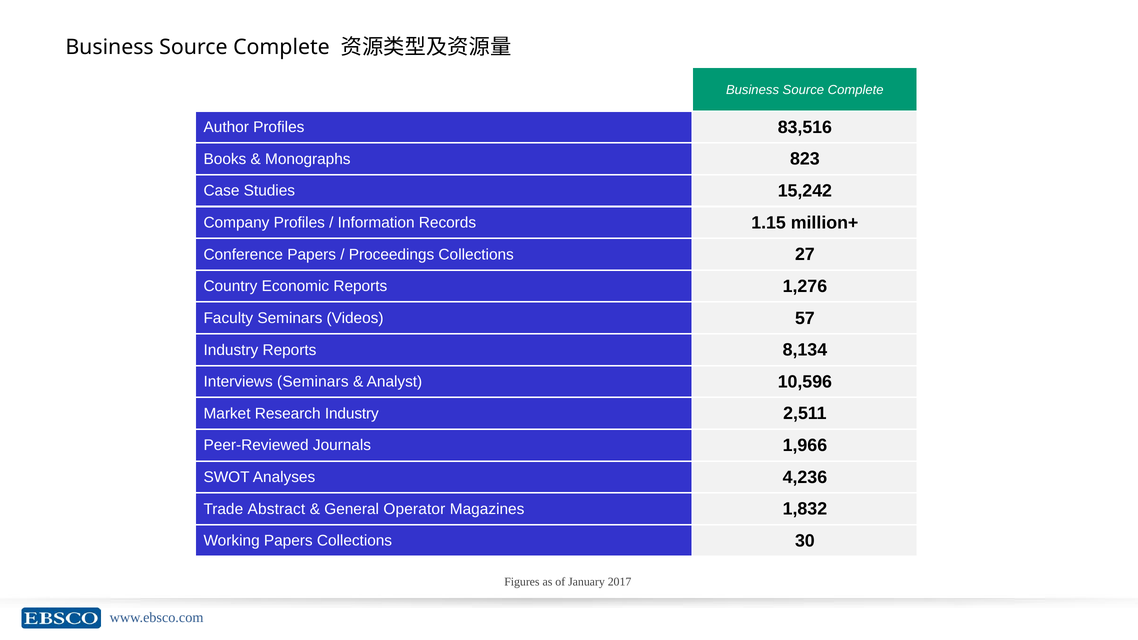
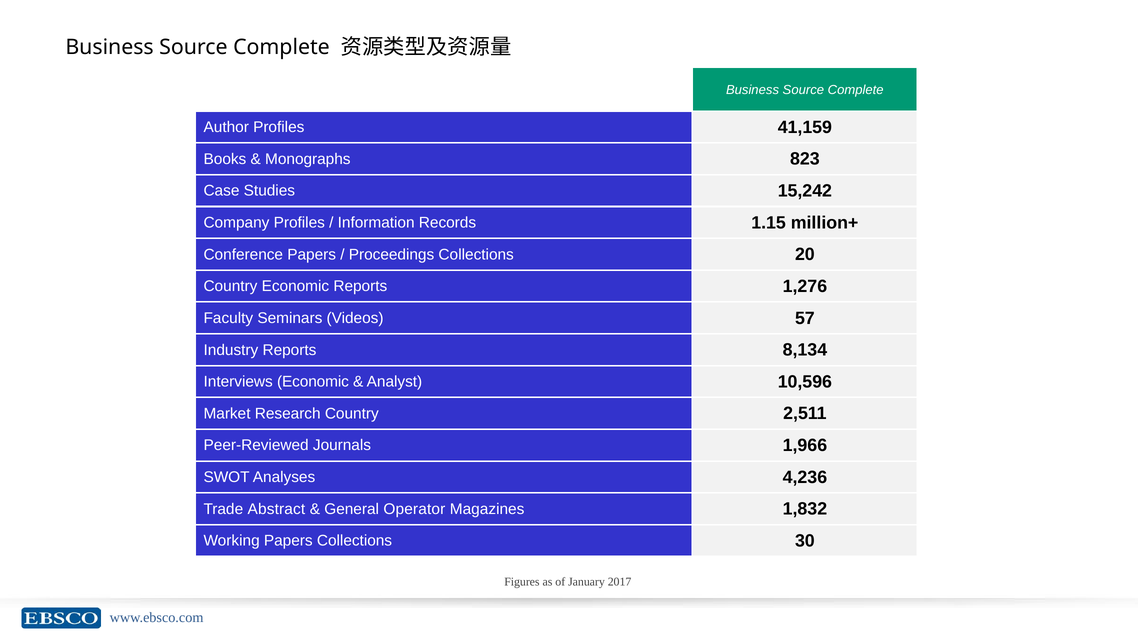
83,516: 83,516 -> 41,159
27: 27 -> 20
Interviews Seminars: Seminars -> Economic
Research Industry: Industry -> Country
